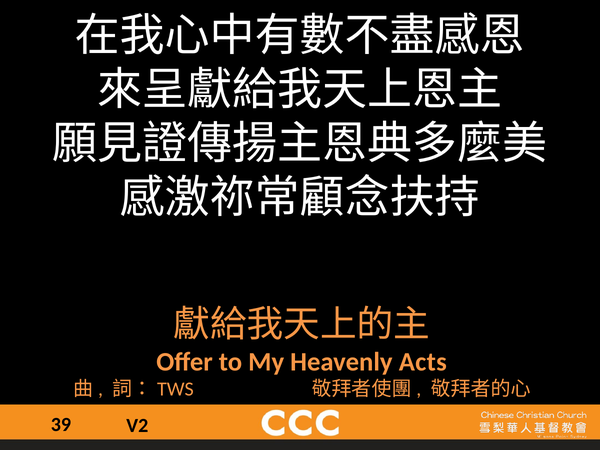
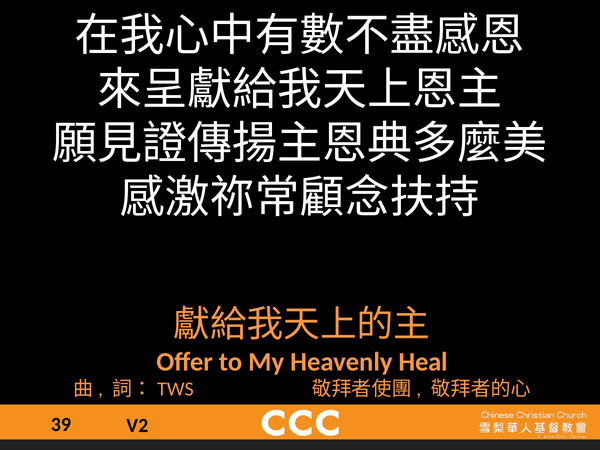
Acts: Acts -> Heal
